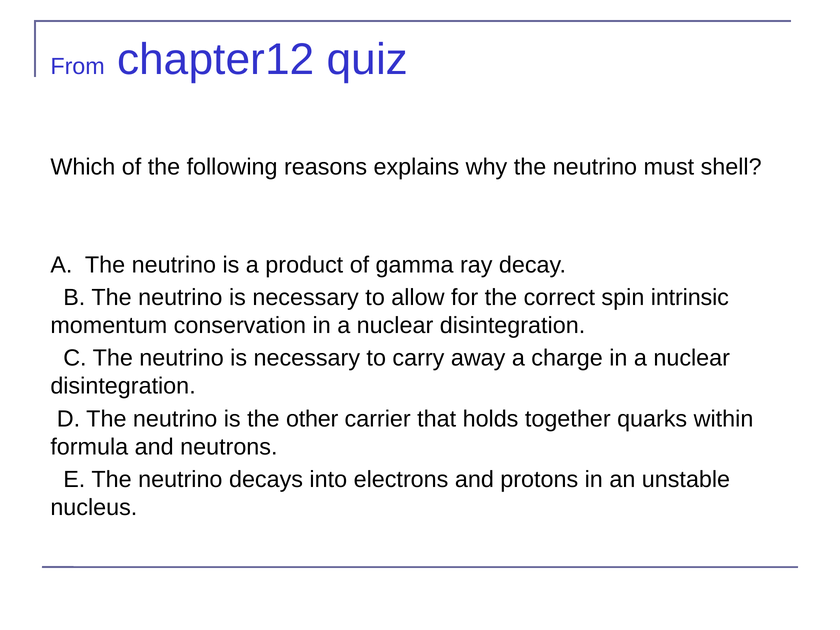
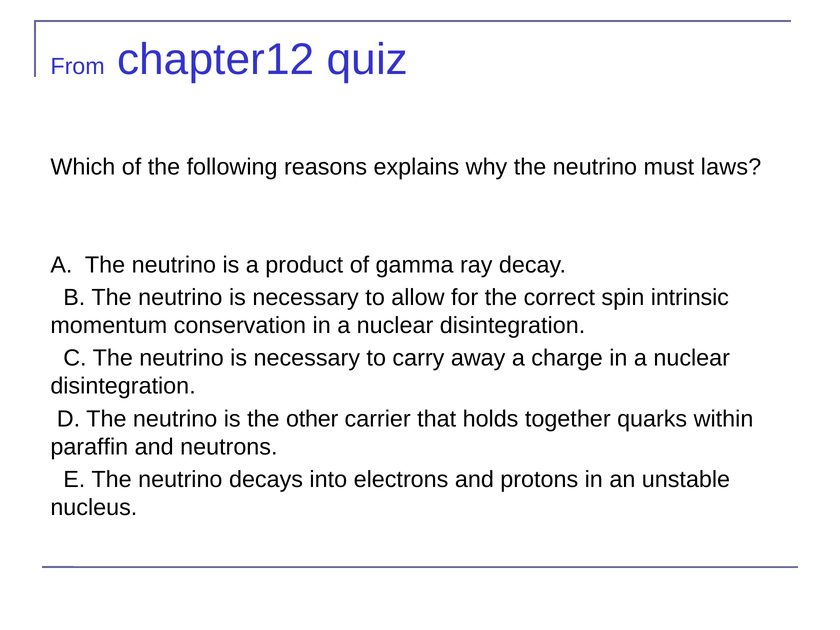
shell: shell -> laws
formula: formula -> paraffin
